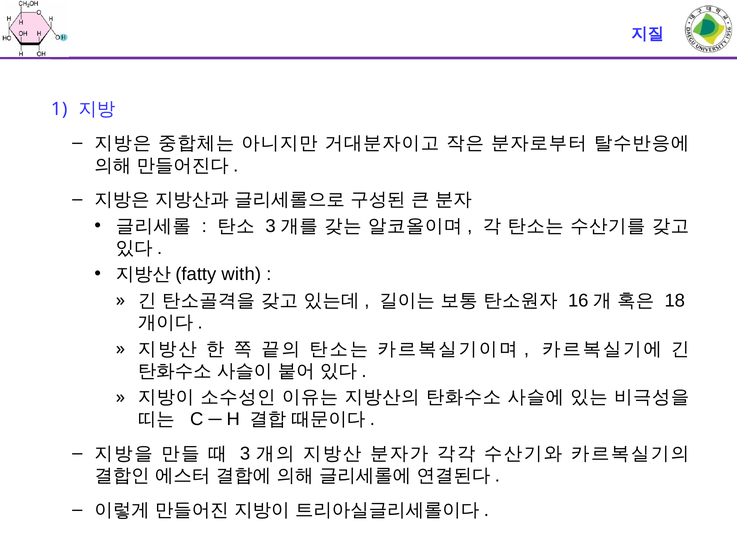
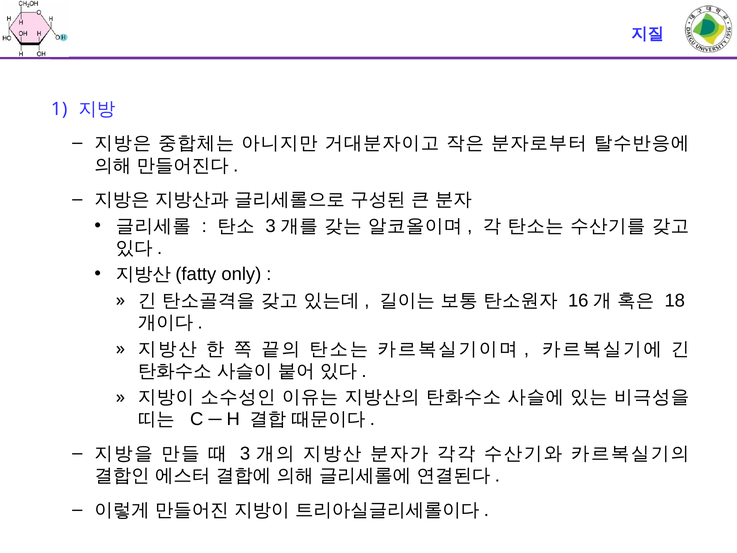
with: with -> only
